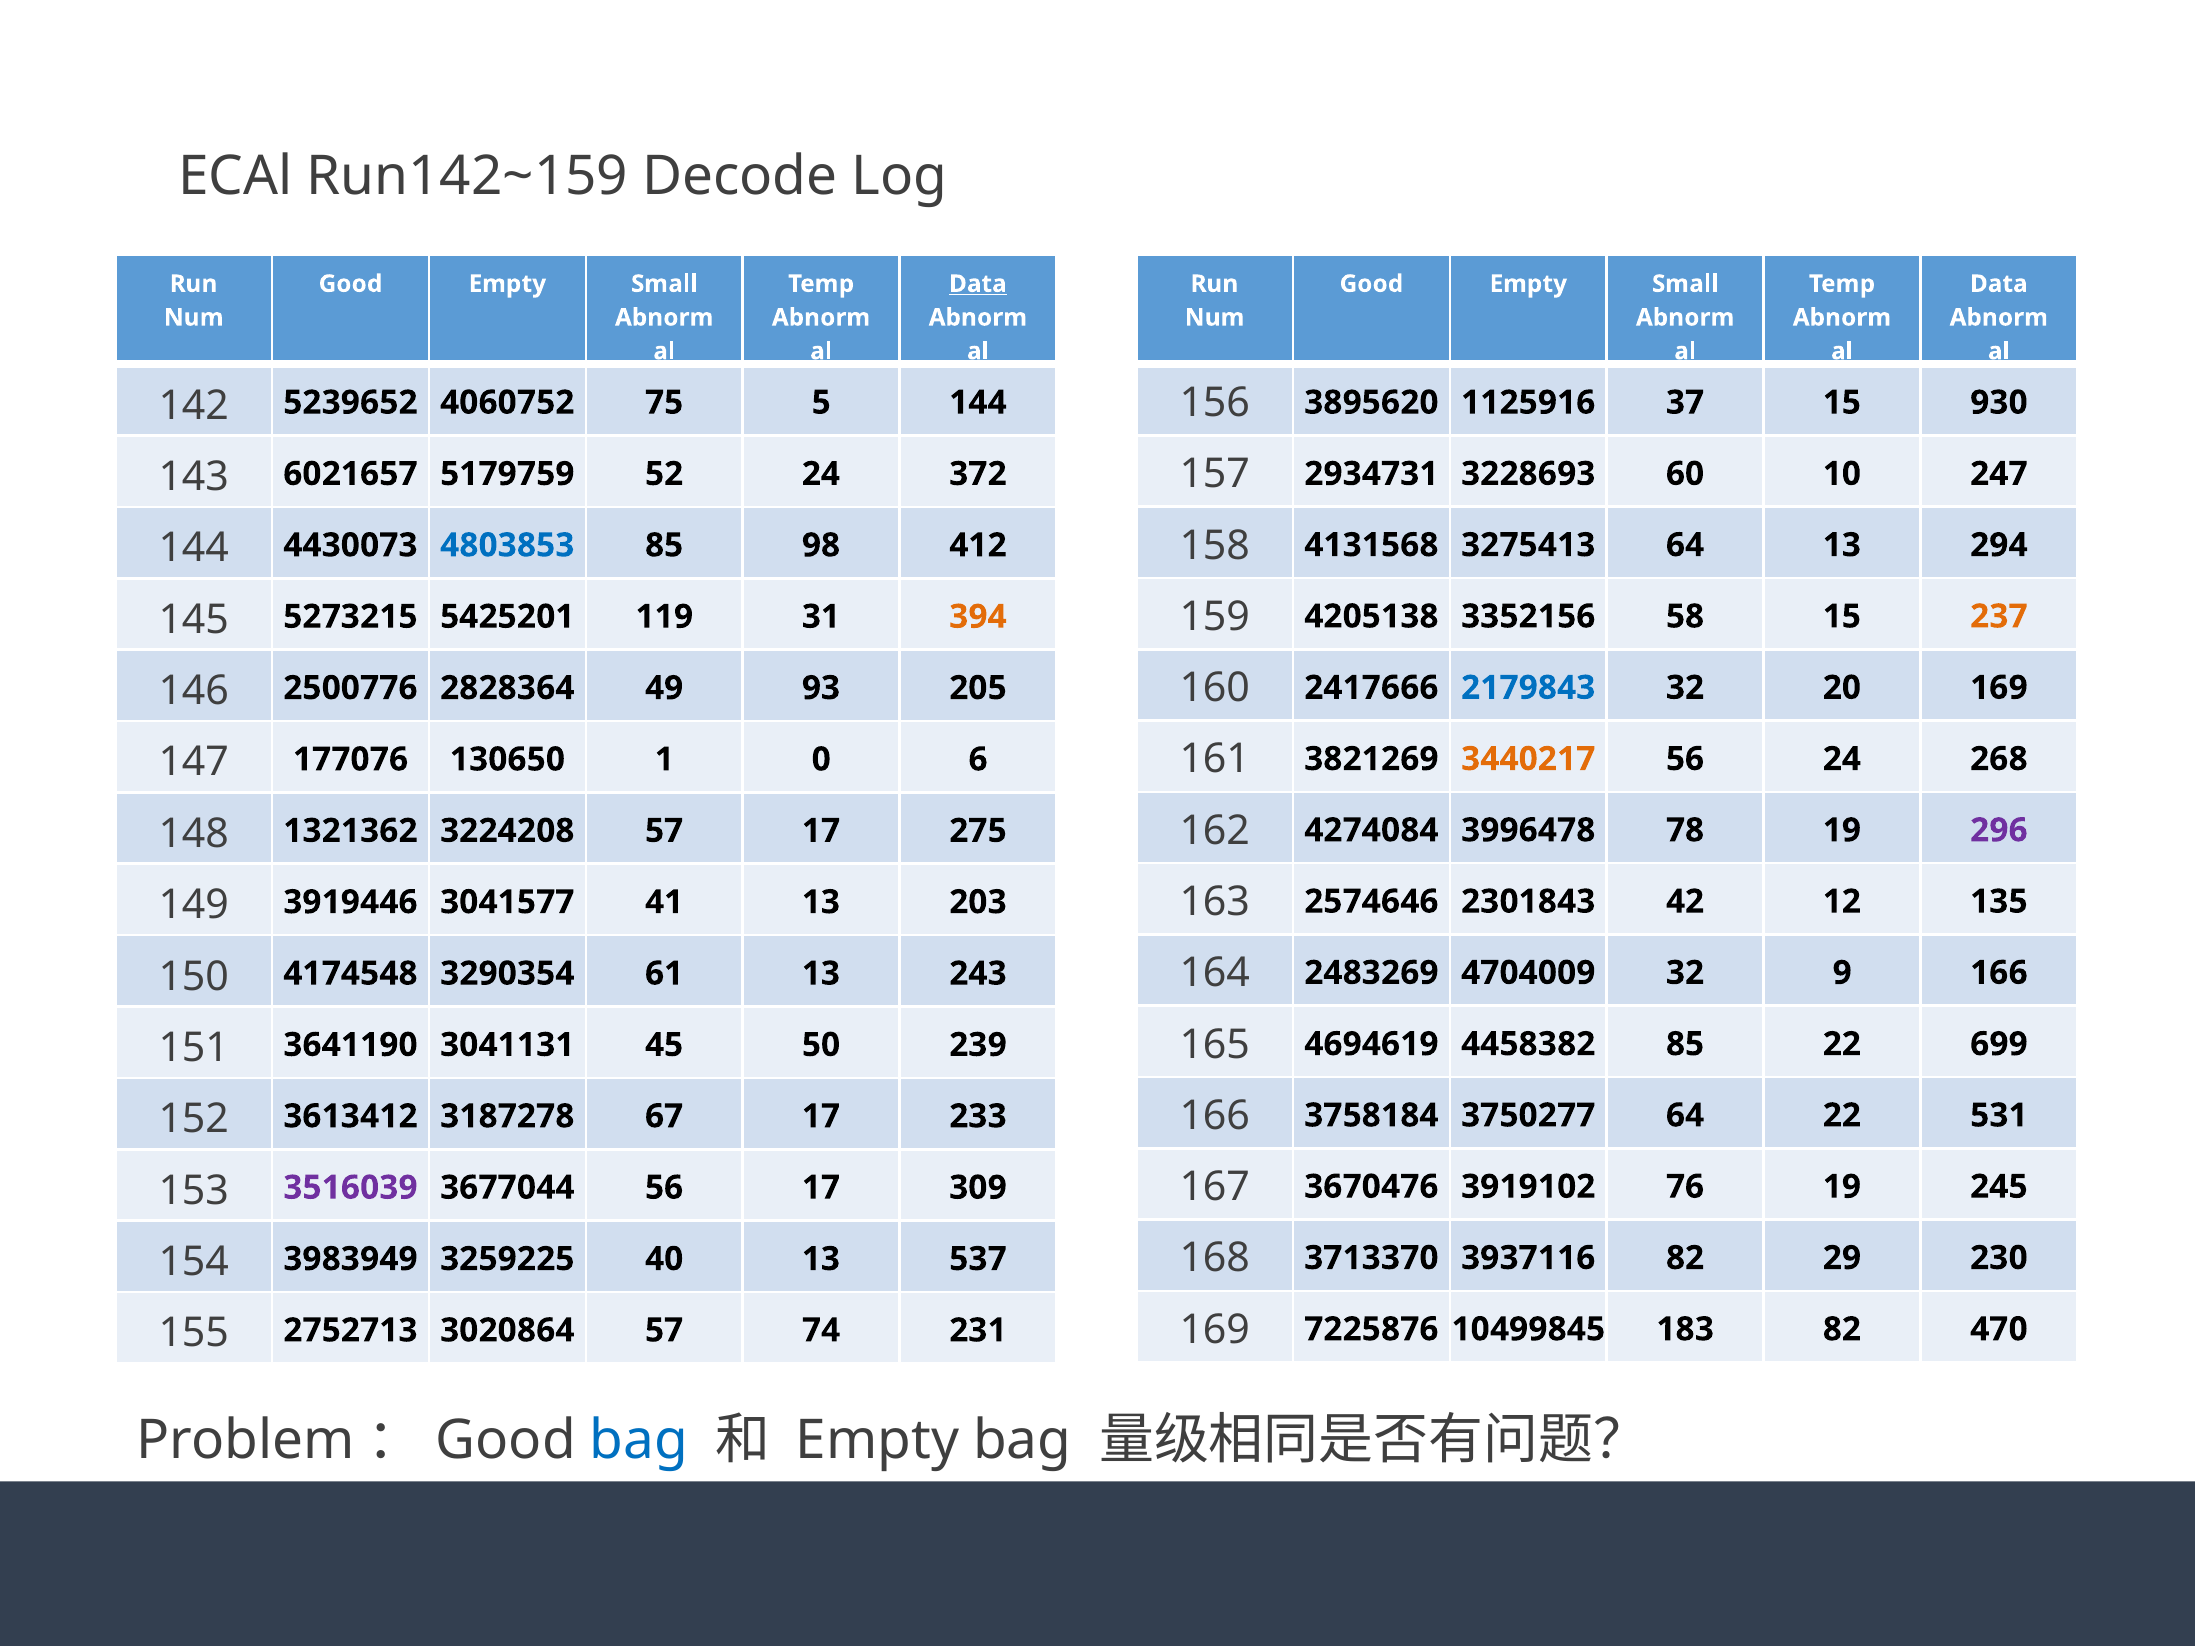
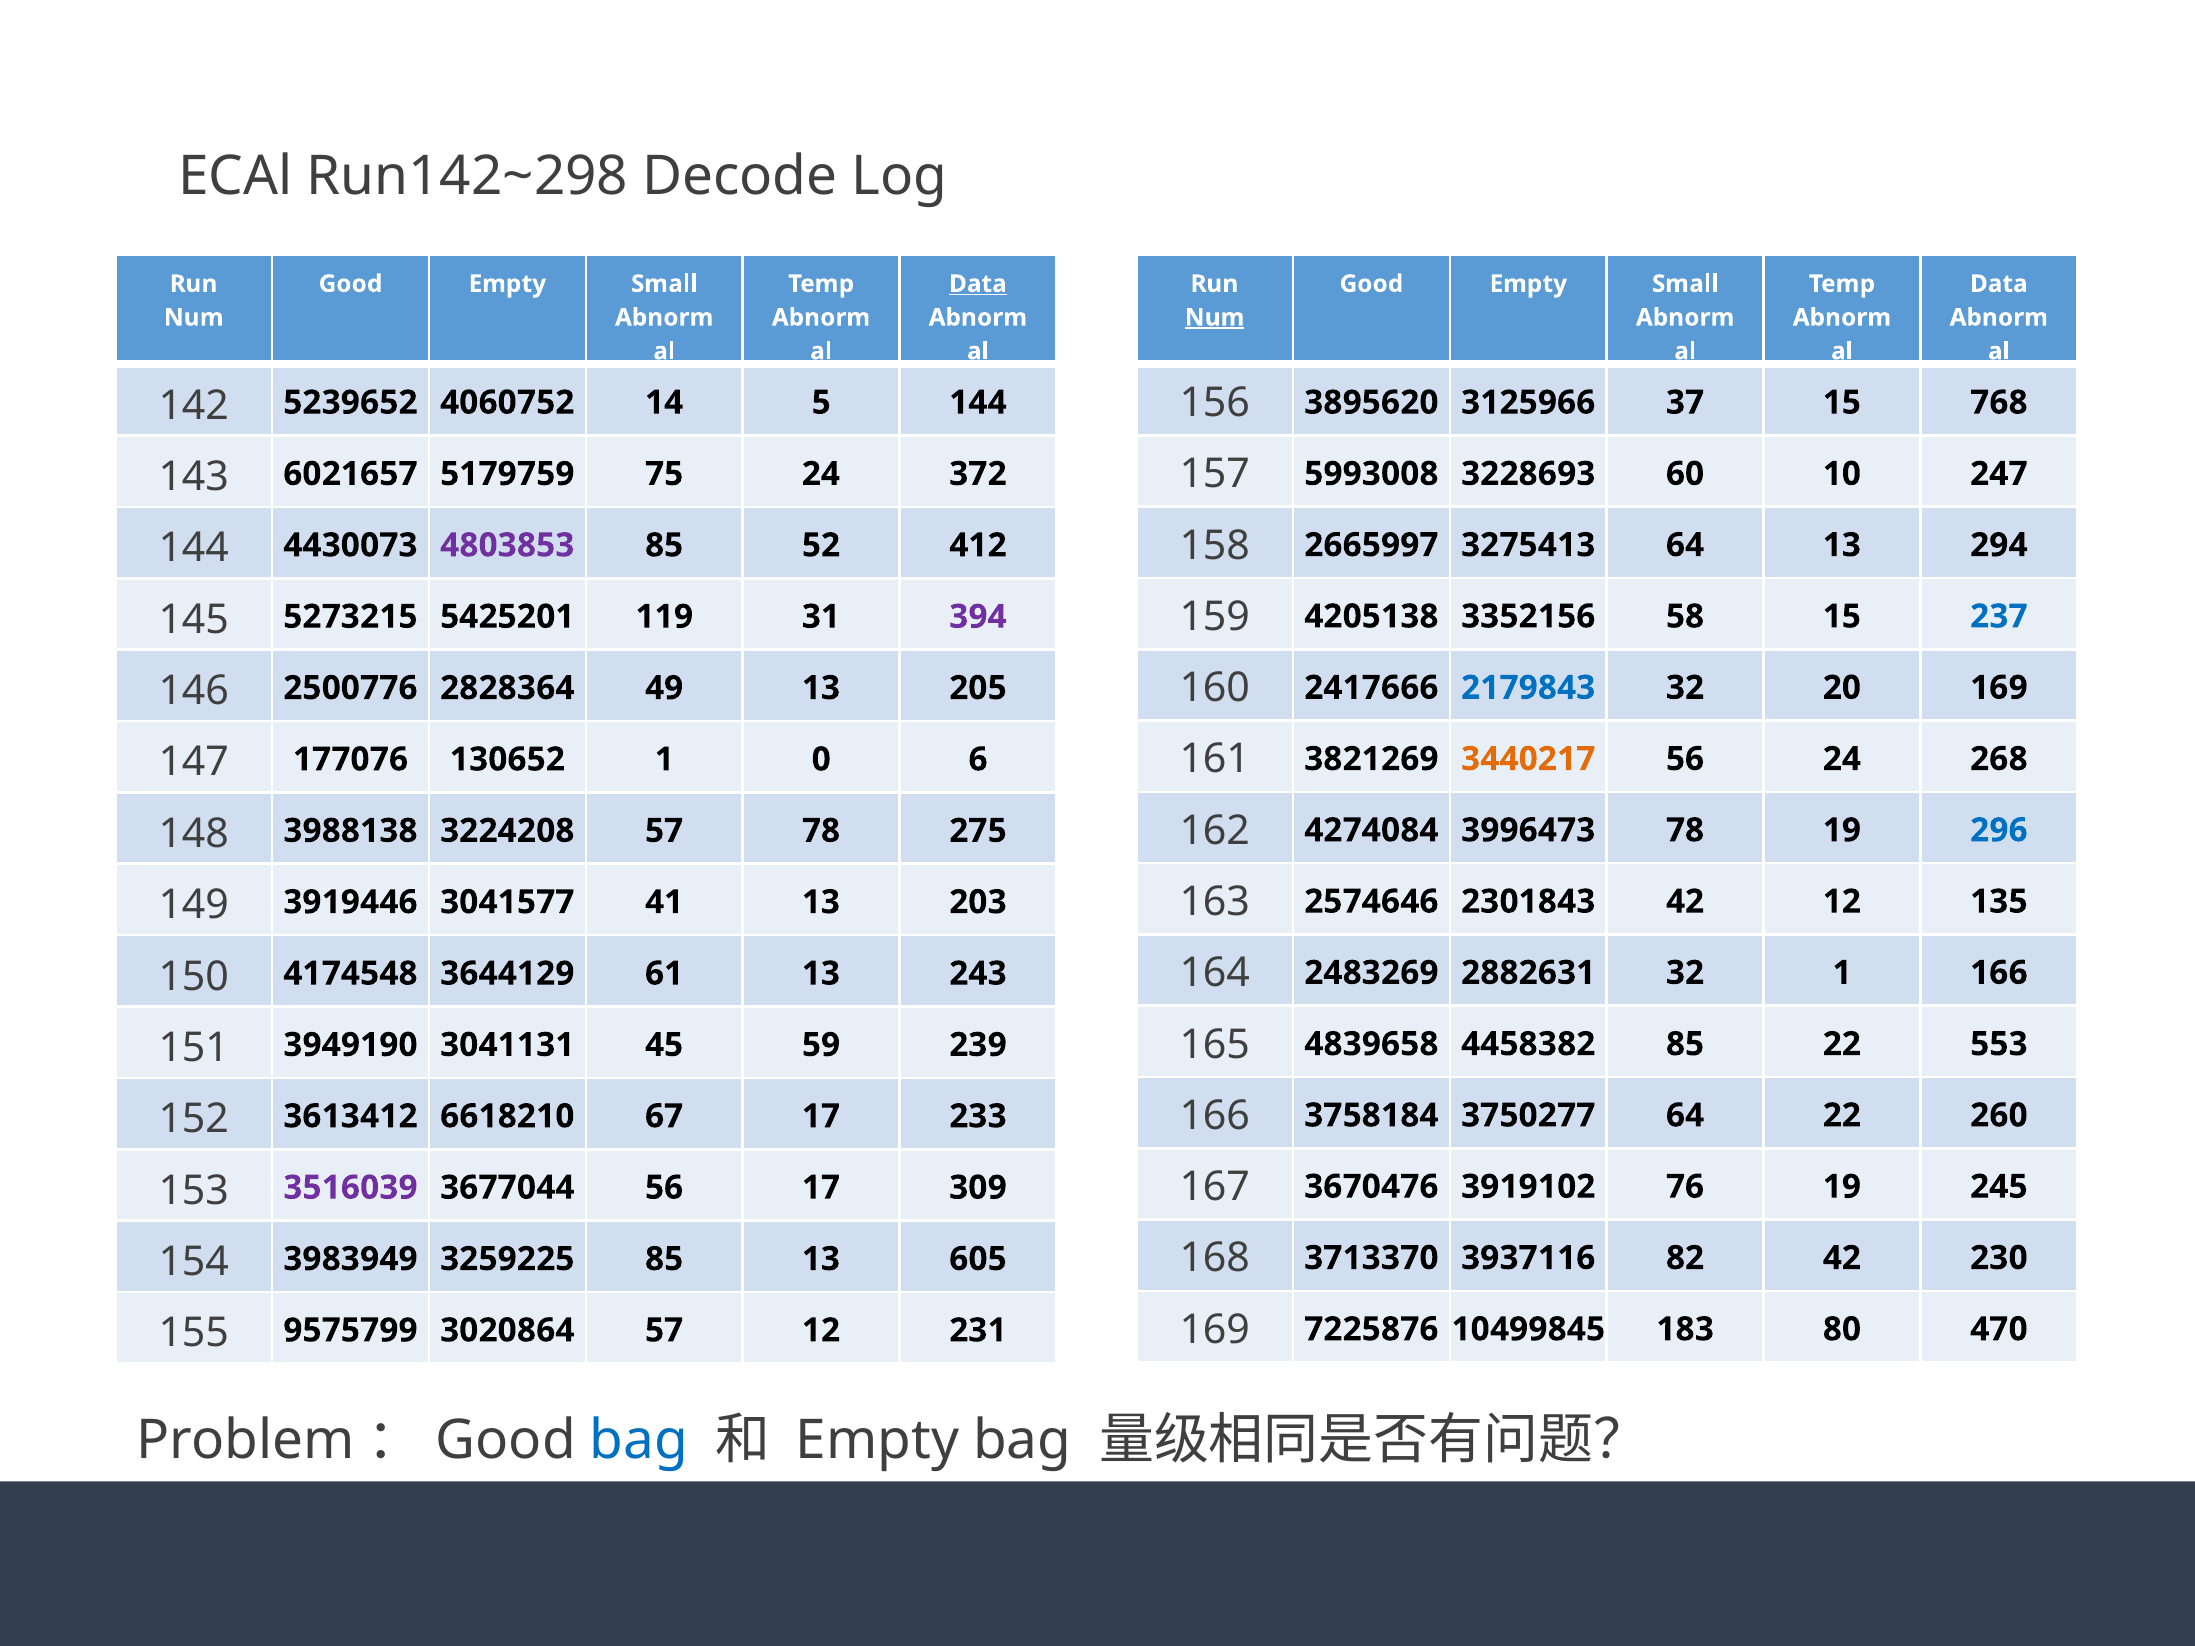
Run142~159: Run142~159 -> Run142~298
Num at (1215, 318) underline: none -> present
1125916: 1125916 -> 3125966
930: 930 -> 768
75: 75 -> 14
2934731: 2934731 -> 5993008
52: 52 -> 75
4131568: 4131568 -> 2665997
4803853 colour: blue -> purple
98: 98 -> 52
237 colour: orange -> blue
394 colour: orange -> purple
49 93: 93 -> 13
130650: 130650 -> 130652
3996478: 3996478 -> 3996473
296 colour: purple -> blue
1321362: 1321362 -> 3988138
57 17: 17 -> 78
4704009: 4704009 -> 2882631
32 9: 9 -> 1
3290354: 3290354 -> 3644129
4694619: 4694619 -> 4839658
699: 699 -> 553
3641190: 3641190 -> 3949190
50: 50 -> 59
531: 531 -> 260
3187278: 3187278 -> 6618210
82 29: 29 -> 42
3259225 40: 40 -> 85
537: 537 -> 605
183 82: 82 -> 80
2752713: 2752713 -> 9575799
57 74: 74 -> 12
